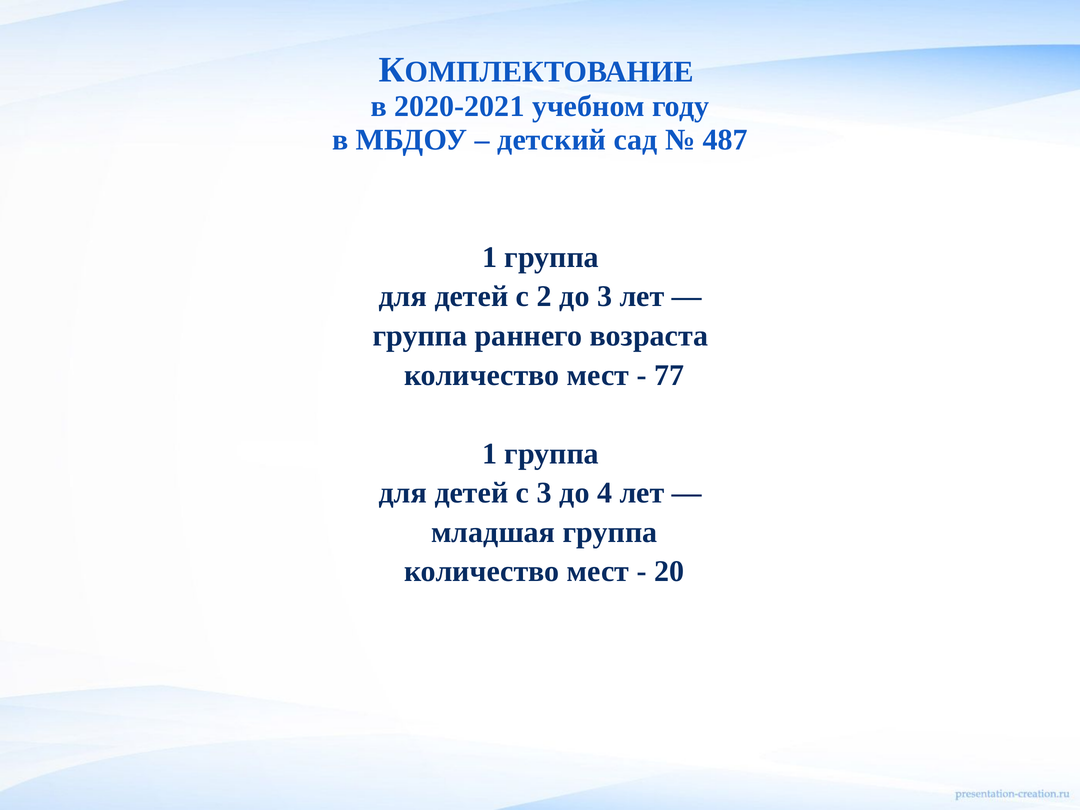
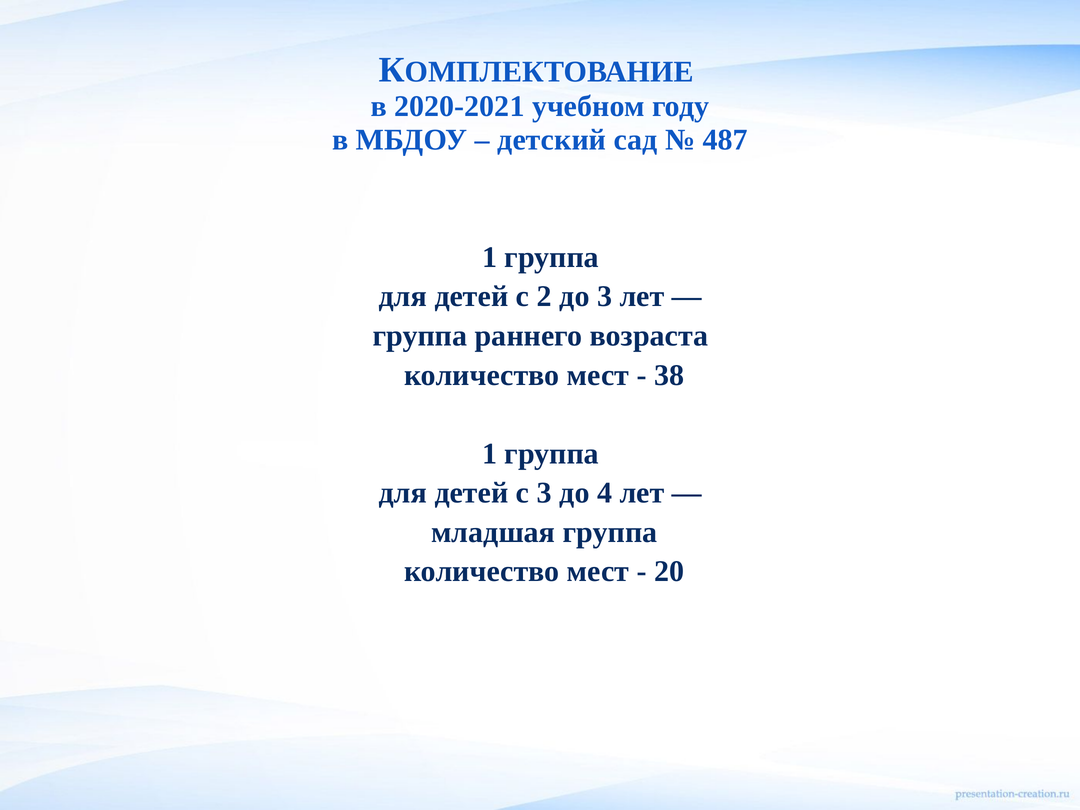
77: 77 -> 38
